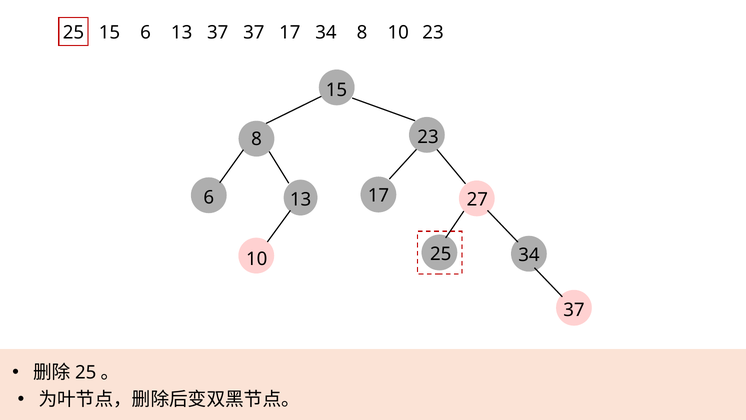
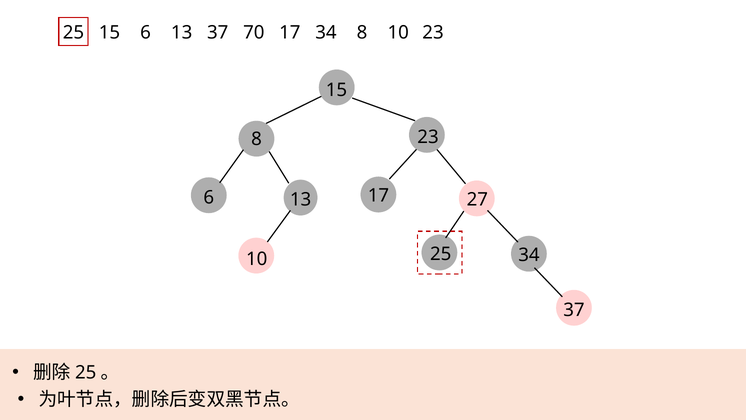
37 37: 37 -> 70
